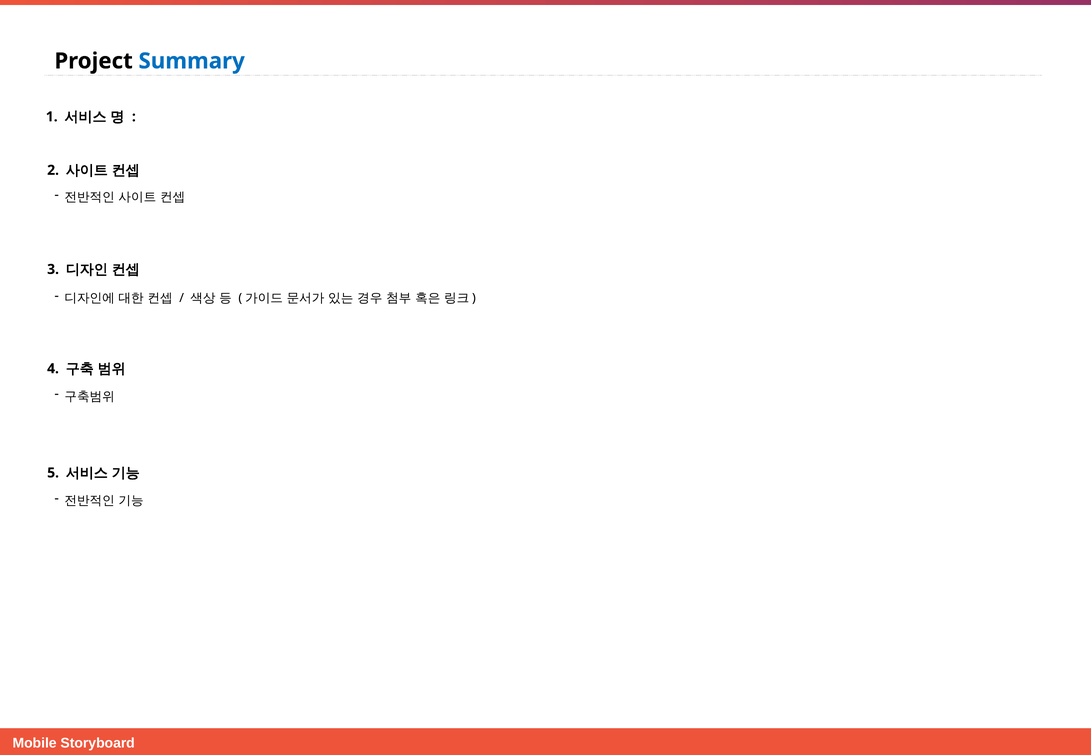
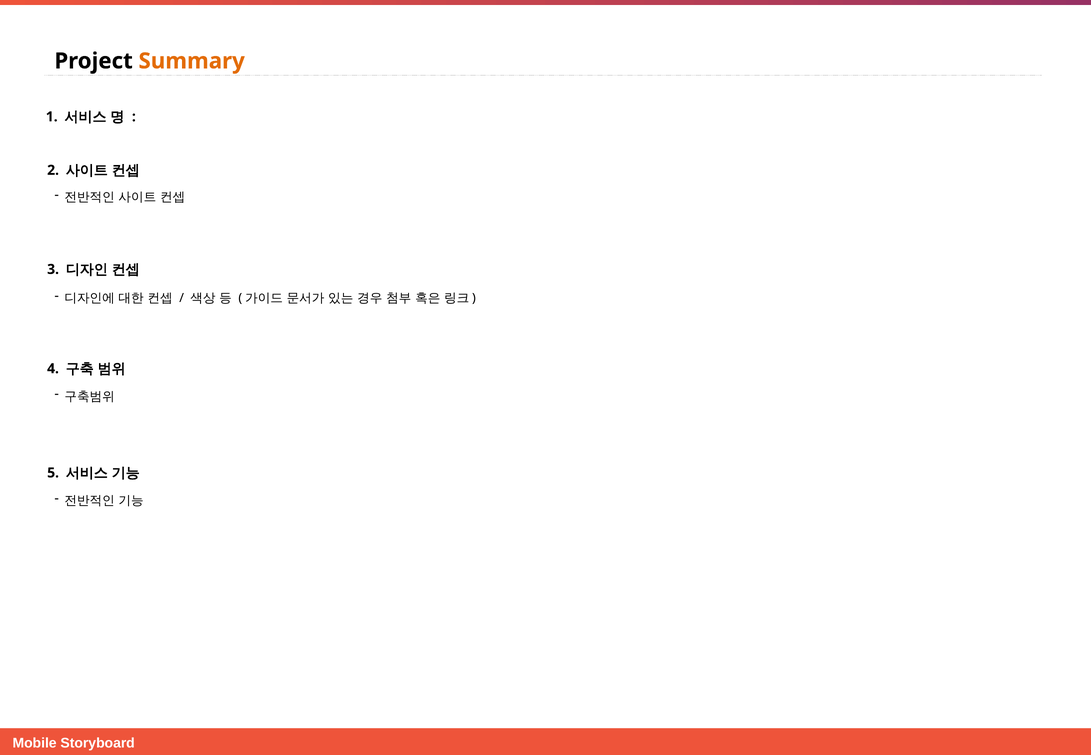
Summary colour: blue -> orange
